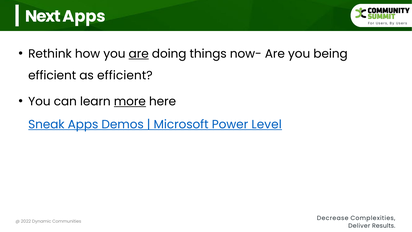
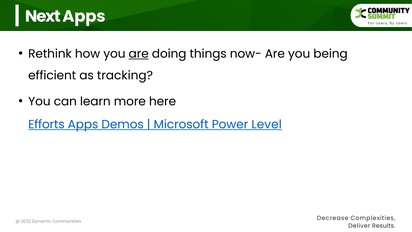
as efficient: efficient -> tracking
more underline: present -> none
Sneak: Sneak -> Efforts
